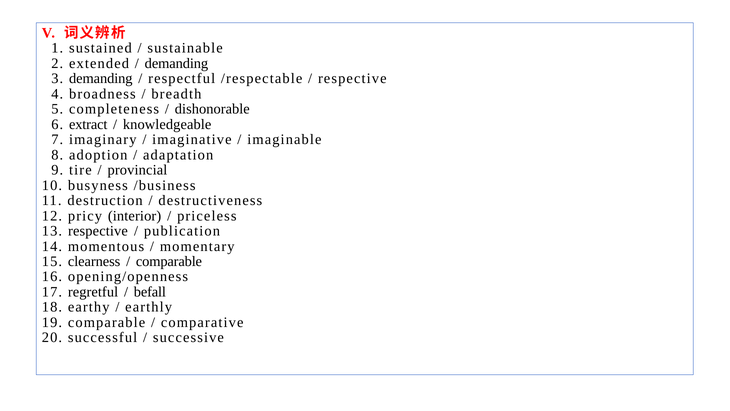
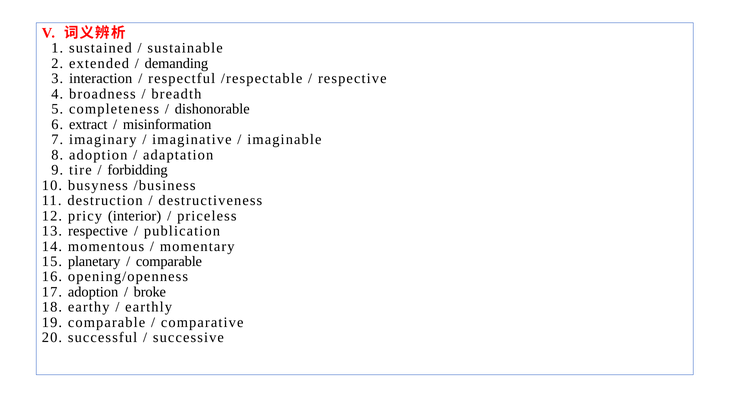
3 demanding: demanding -> interaction
knowledgeable: knowledgeable -> misinformation
provincial: provincial -> forbidding
clearness: clearness -> planetary
17 regretful: regretful -> adoption
befall: befall -> broke
